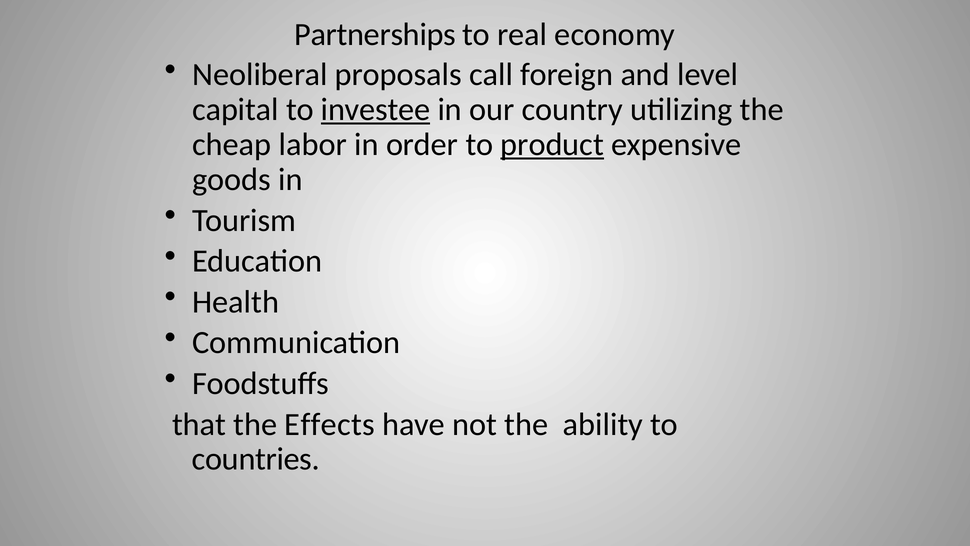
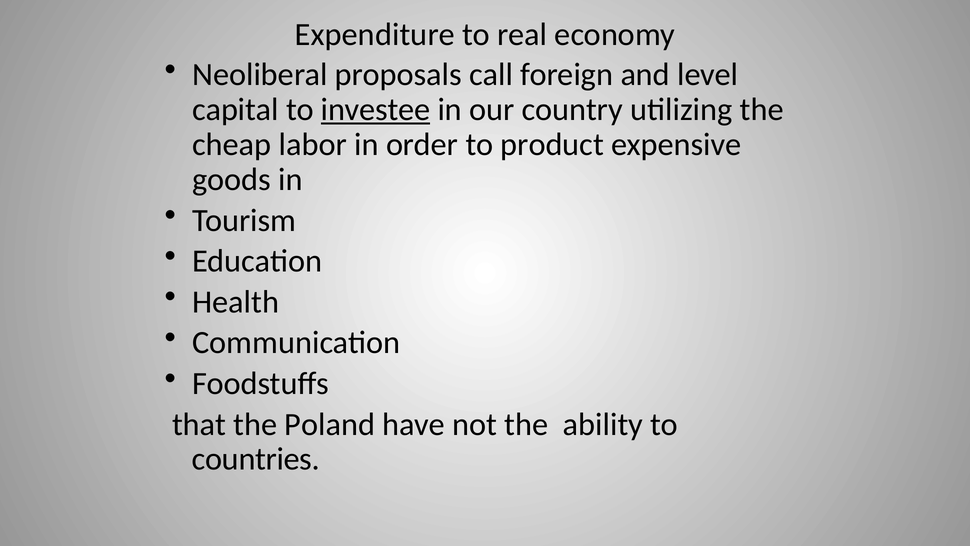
Partnerships: Partnerships -> Expenditure
product underline: present -> none
Effects: Effects -> Poland
